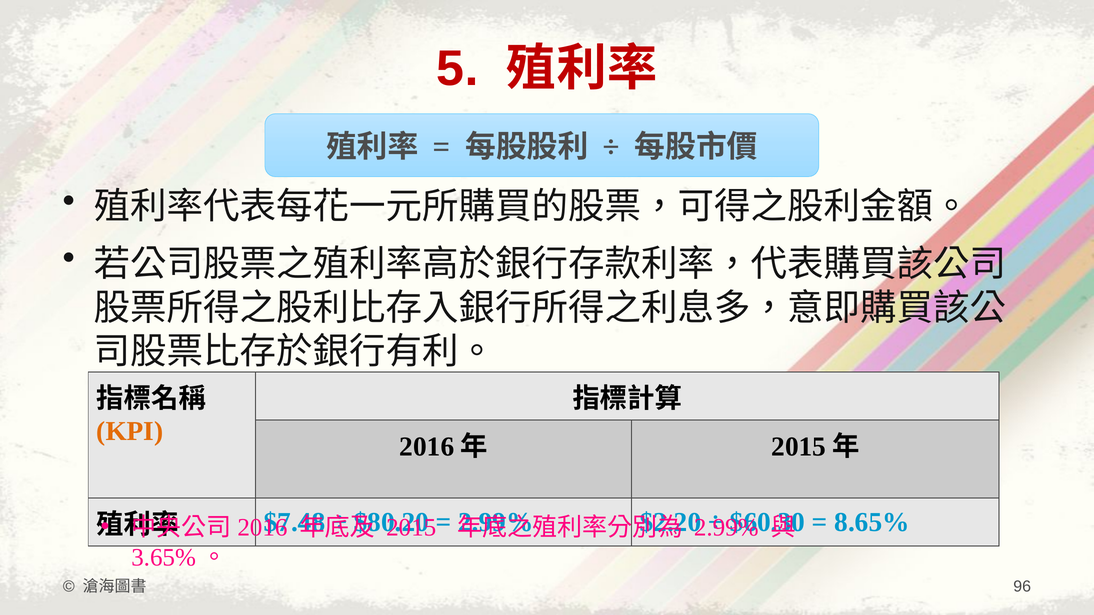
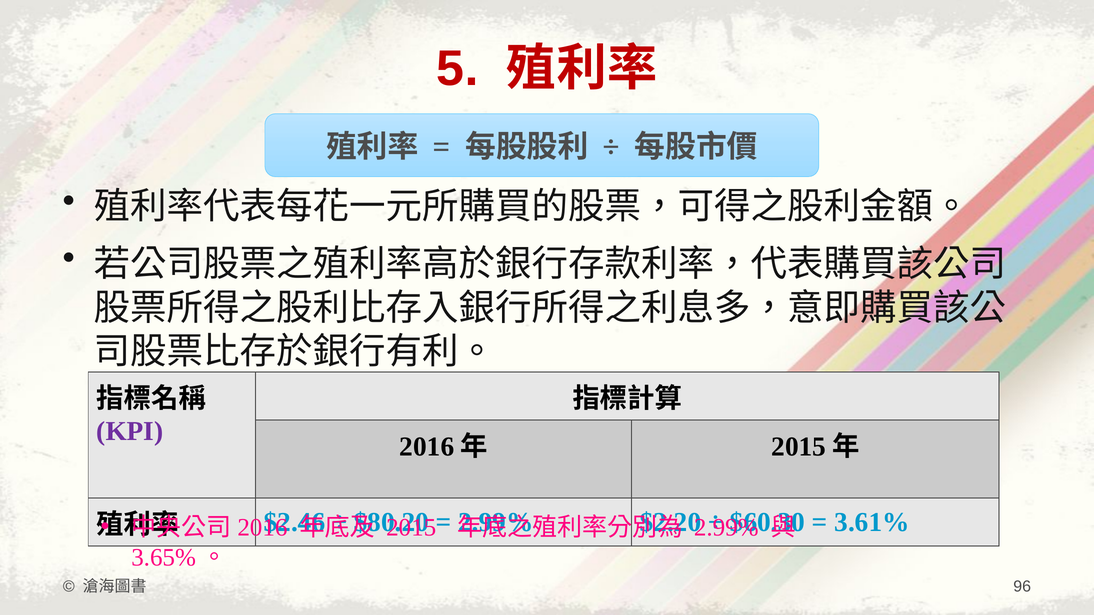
KPI colour: orange -> purple
$7.48: $7.48 -> $2.46
8.65%: 8.65% -> 3.61%
